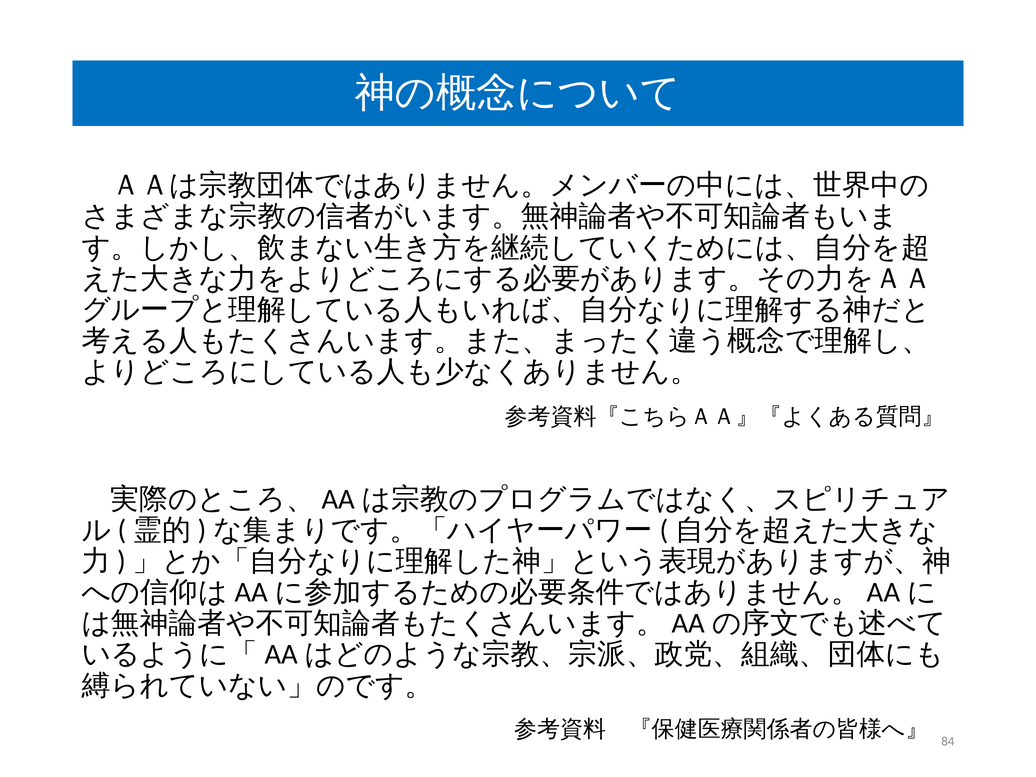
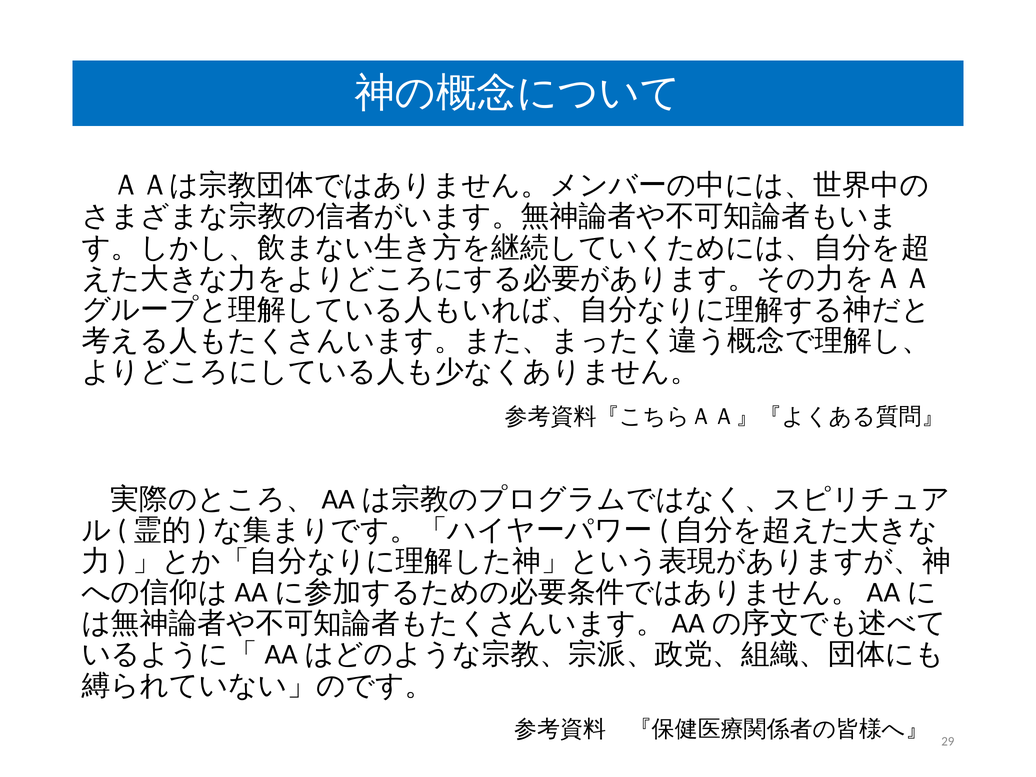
84: 84 -> 29
